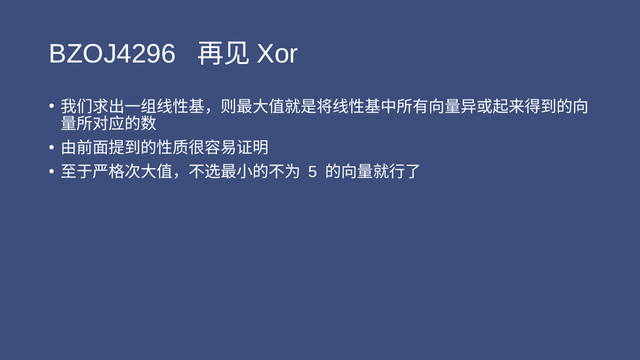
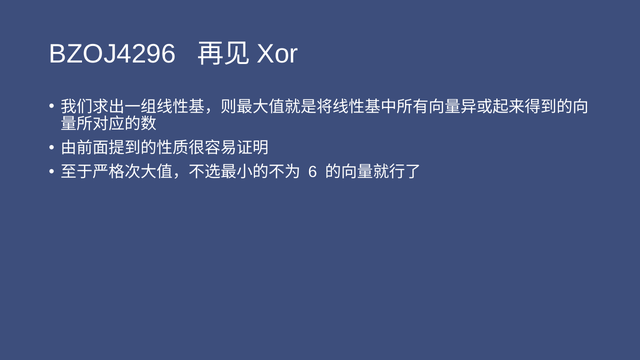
5: 5 -> 6
